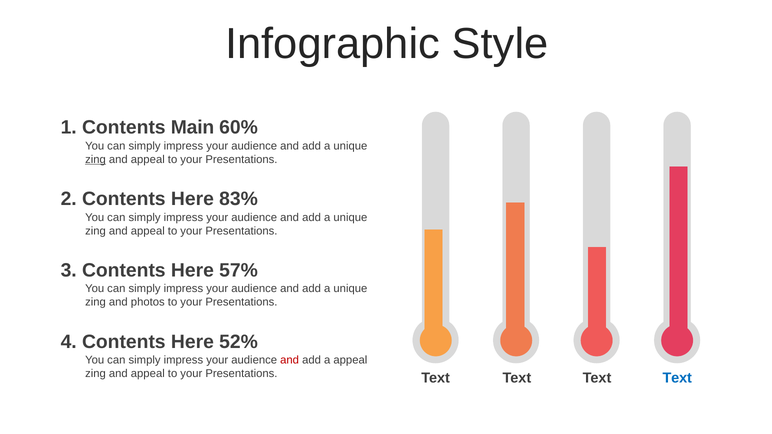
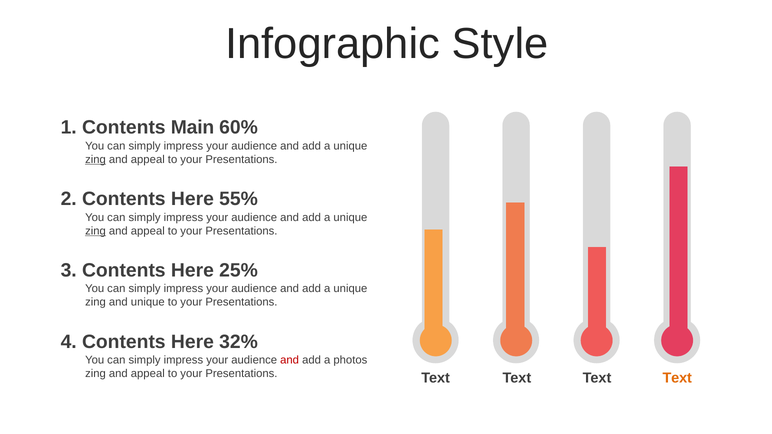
83%: 83% -> 55%
zing at (95, 231) underline: none -> present
57%: 57% -> 25%
and photos: photos -> unique
52%: 52% -> 32%
a appeal: appeal -> photos
Text at (677, 378) colour: blue -> orange
